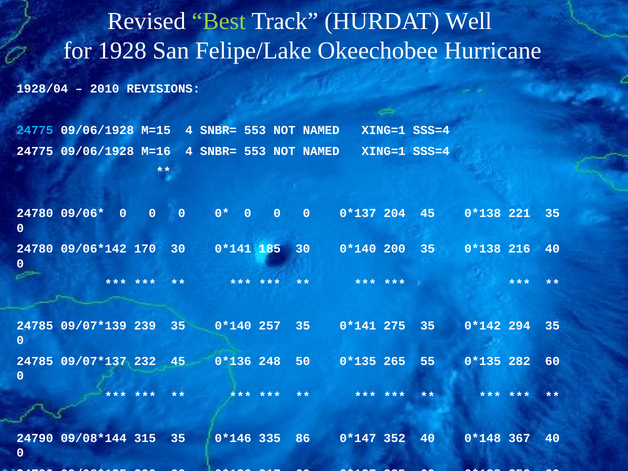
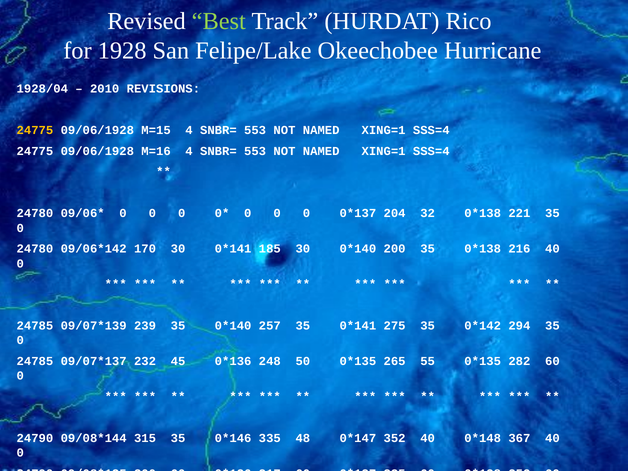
Well: Well -> Rico
24775 at (35, 130) colour: light blue -> yellow
204 45: 45 -> 32
86: 86 -> 48
